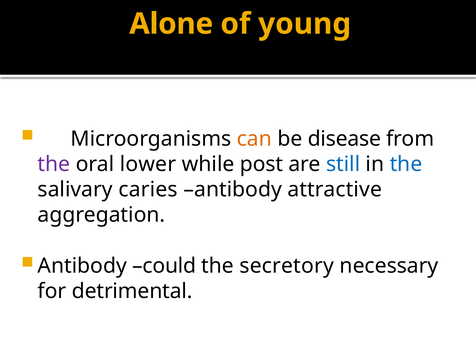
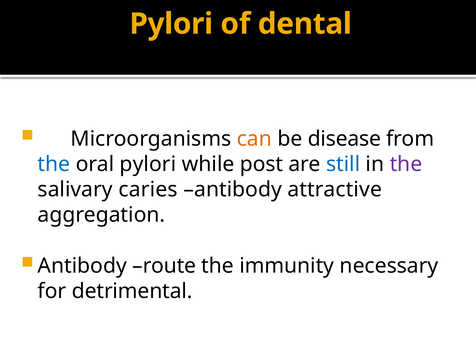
Alone at (171, 24): Alone -> Pylori
young: young -> dental
the at (54, 164) colour: purple -> blue
oral lower: lower -> pylori
the at (406, 164) colour: blue -> purple
could: could -> route
secretory: secretory -> immunity
